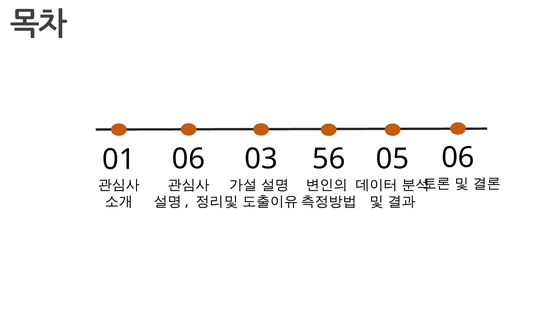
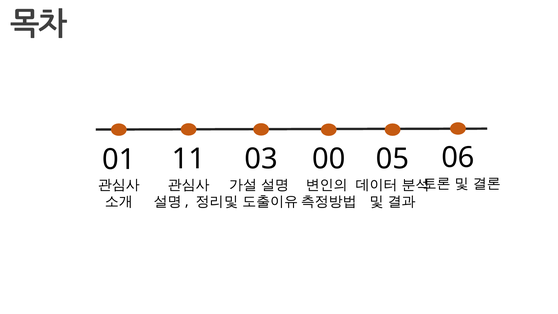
01 06: 06 -> 11
56: 56 -> 00
